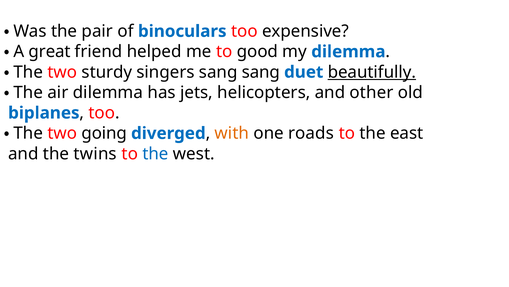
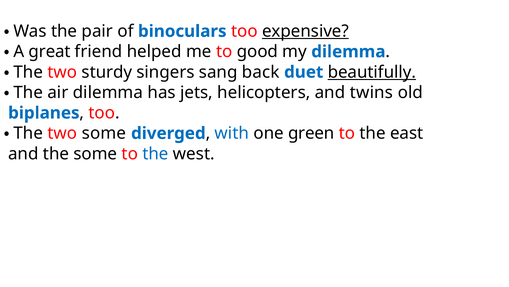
expensive underline: none -> present
sang sang: sang -> back
other: other -> twins
two going: going -> some
with colour: orange -> blue
roads: roads -> green
the twins: twins -> some
